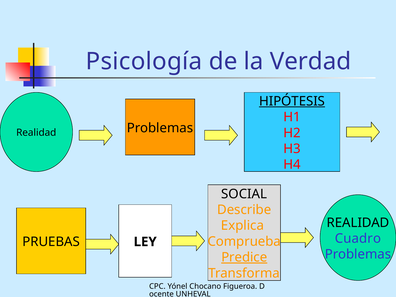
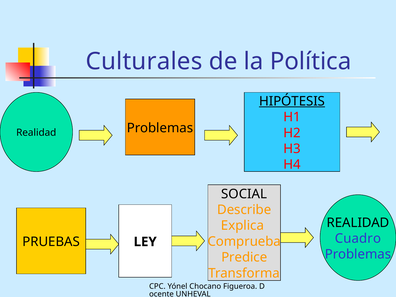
Psicología: Psicología -> Culturales
Verdad: Verdad -> Política
Predice underline: present -> none
